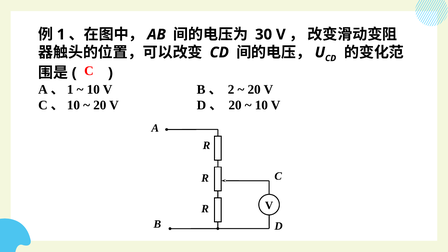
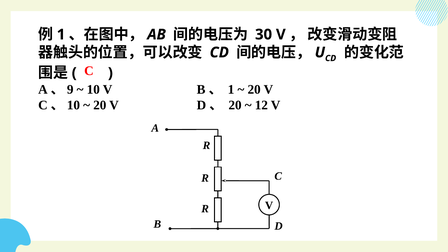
1 at (70, 90): 1 -> 9
2 at (231, 90): 2 -> 1
10 at (261, 105): 10 -> 12
